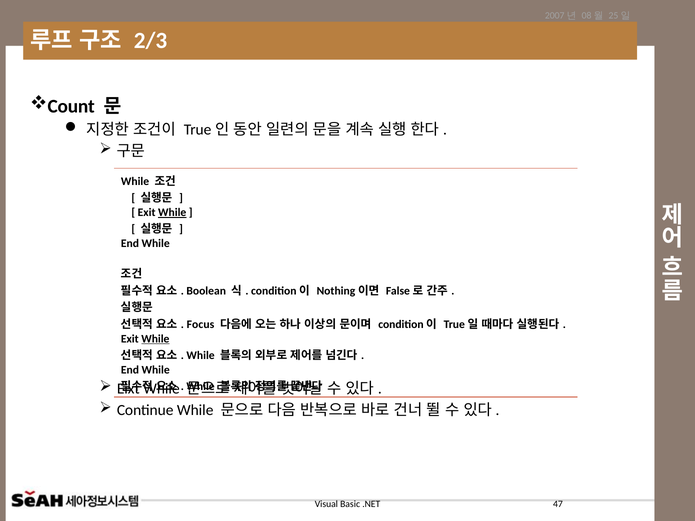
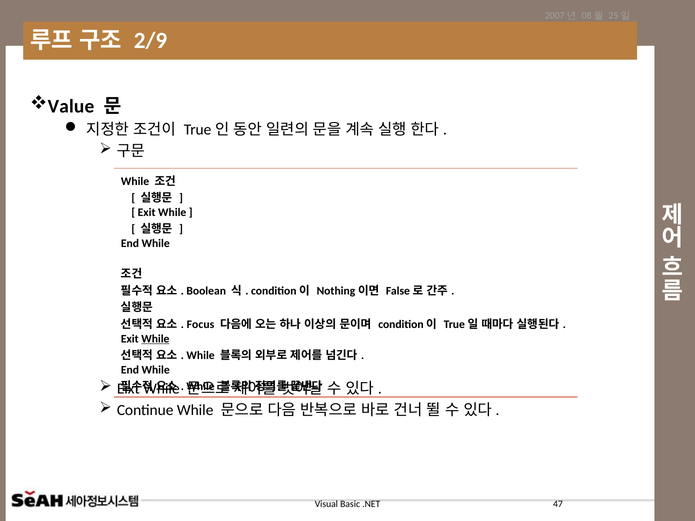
2/3: 2/3 -> 2/9
Count: Count -> Value
While at (172, 213) underline: present -> none
